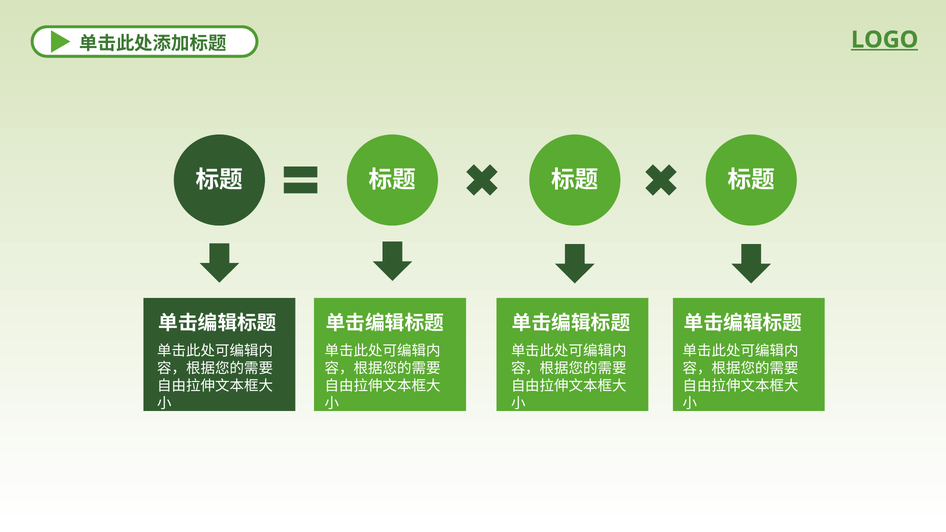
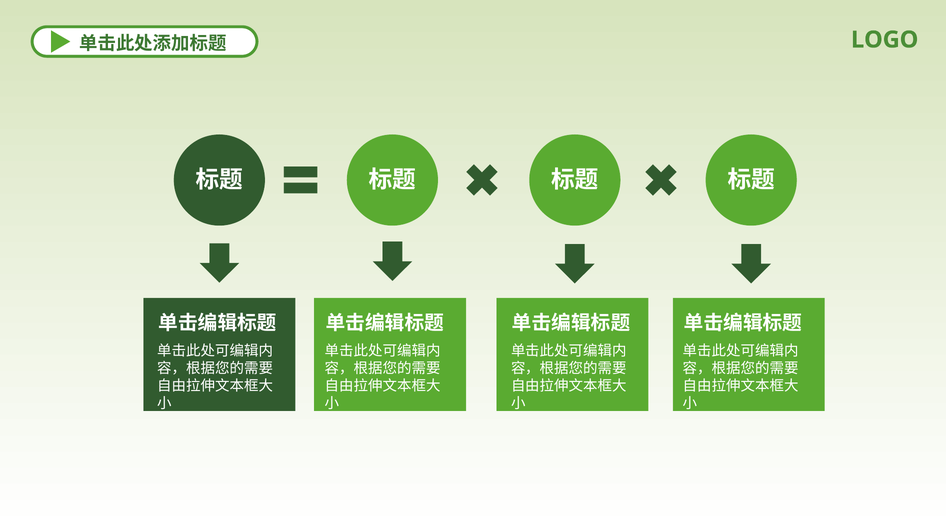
LOGO underline: present -> none
